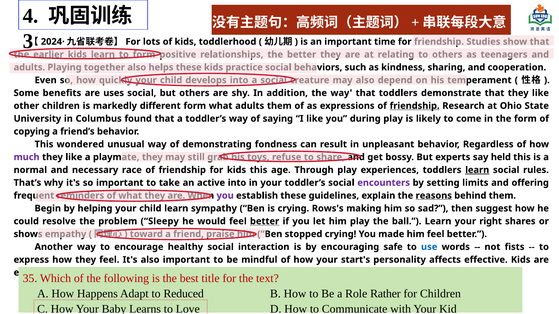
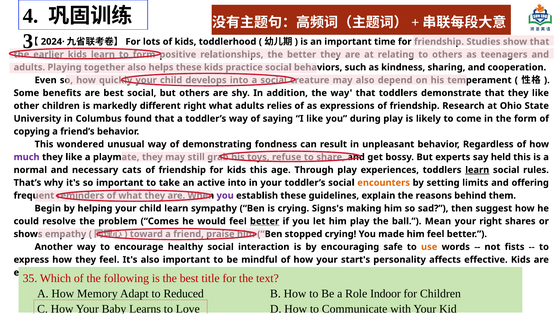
are uses: uses -> best
different form: form -> right
adults them: them -> relies
friendship at (415, 106) underline: present -> none
race: race -> cats
encounters colour: purple -> orange
reasons underline: present -> none
Rows's: Rows's -> Signs's
problem Sleepy: Sleepy -> Comes
ball Learn: Learn -> Mean
use colour: blue -> orange
Happens: Happens -> Memory
Rather: Rather -> Indoor
